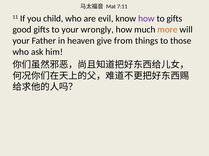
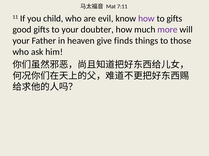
wrongly: wrongly -> doubter
more colour: orange -> purple
from: from -> finds
